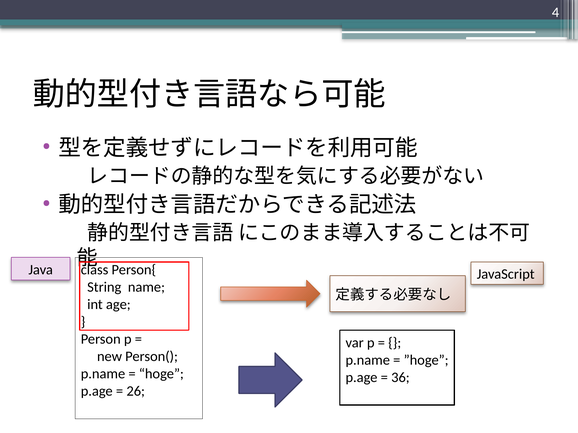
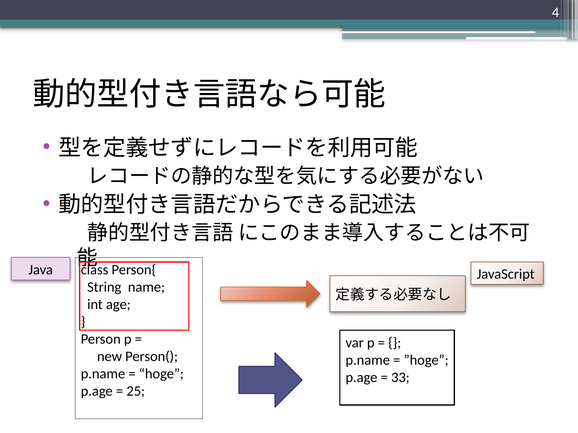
36: 36 -> 33
26: 26 -> 25
